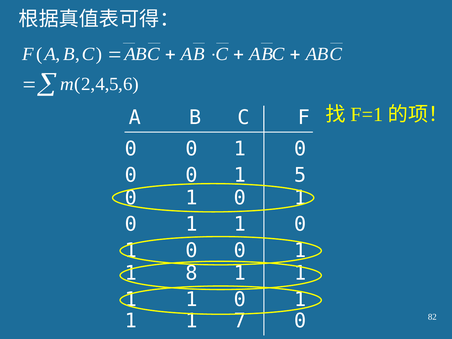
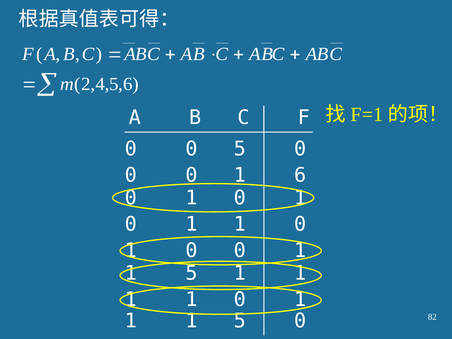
1 at (240, 149): 1 -> 5
1 5: 5 -> 6
8 at (191, 273): 8 -> 5
7 at (240, 321): 7 -> 5
